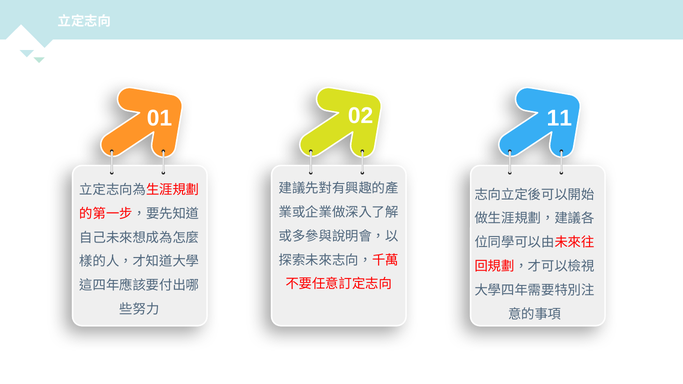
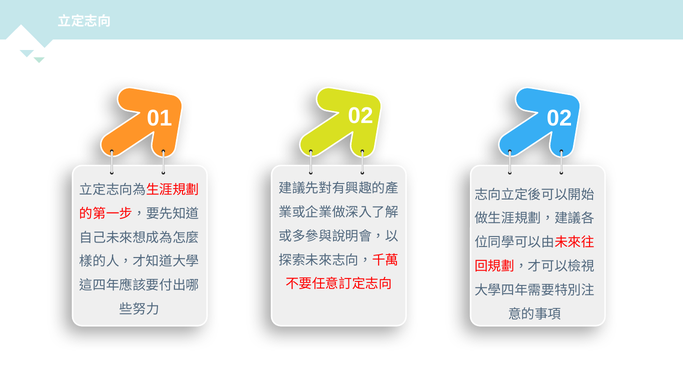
02 11: 11 -> 02
